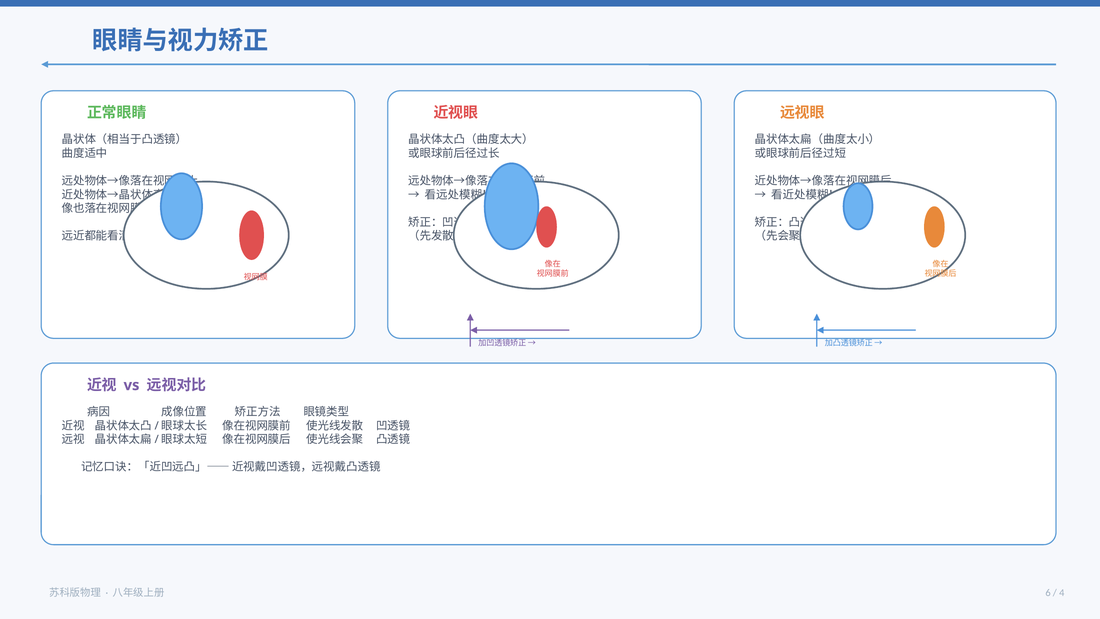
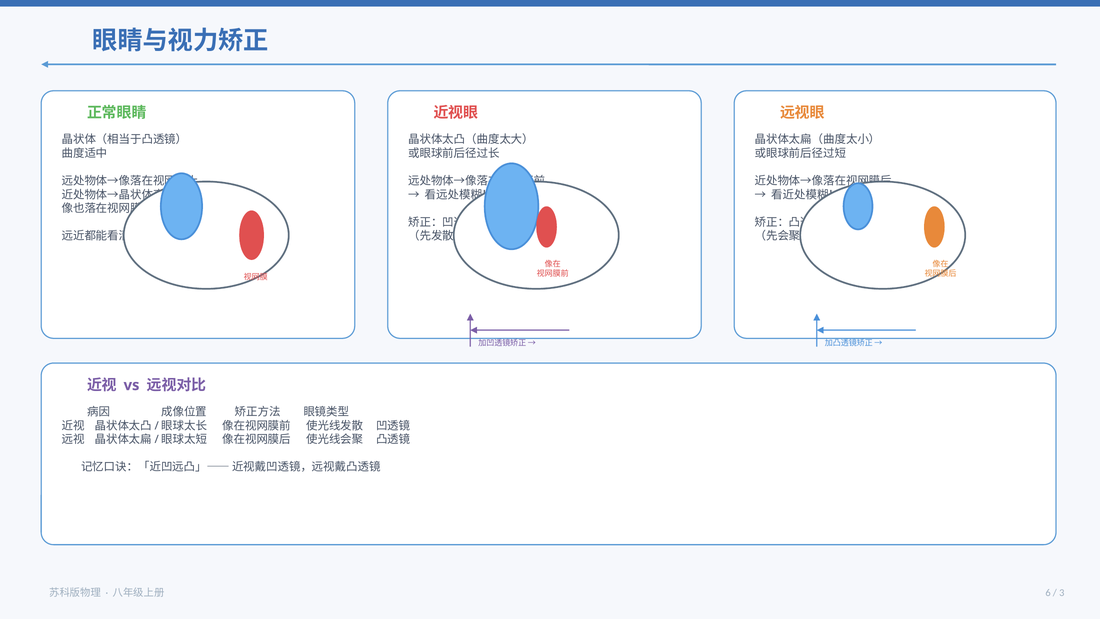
4: 4 -> 3
